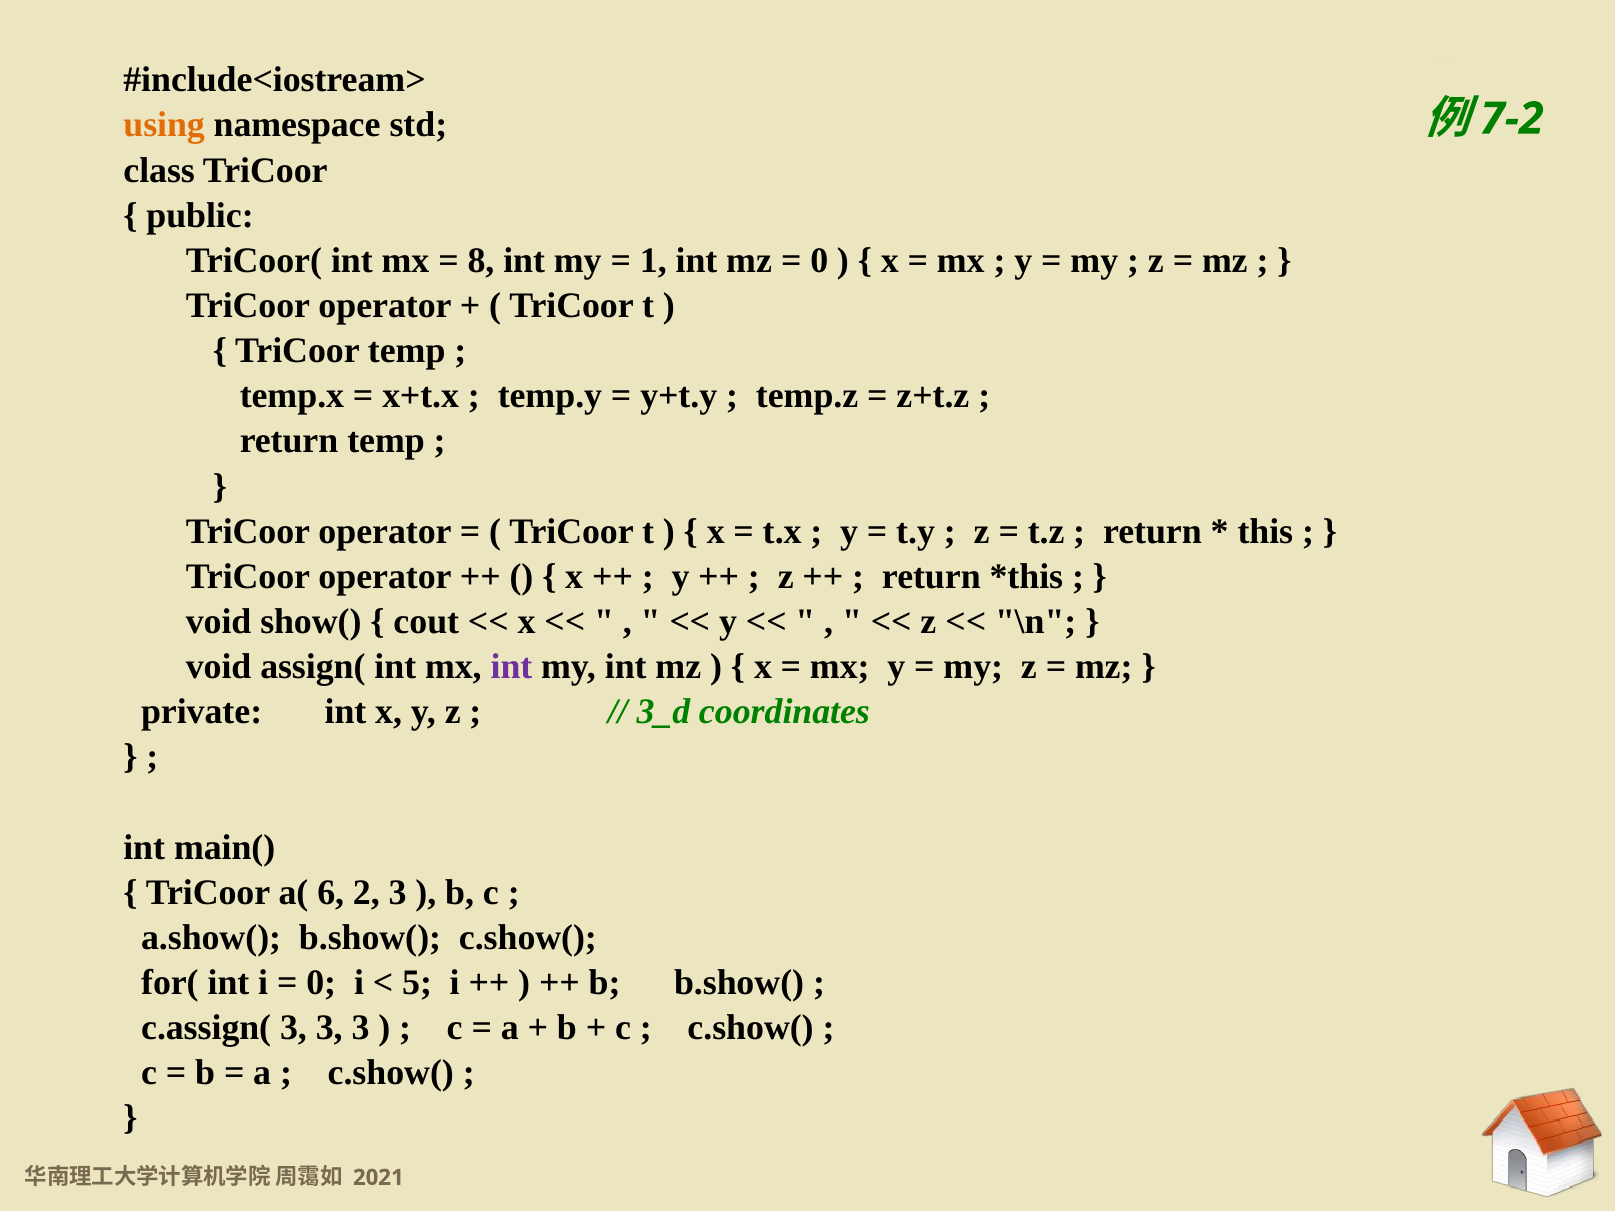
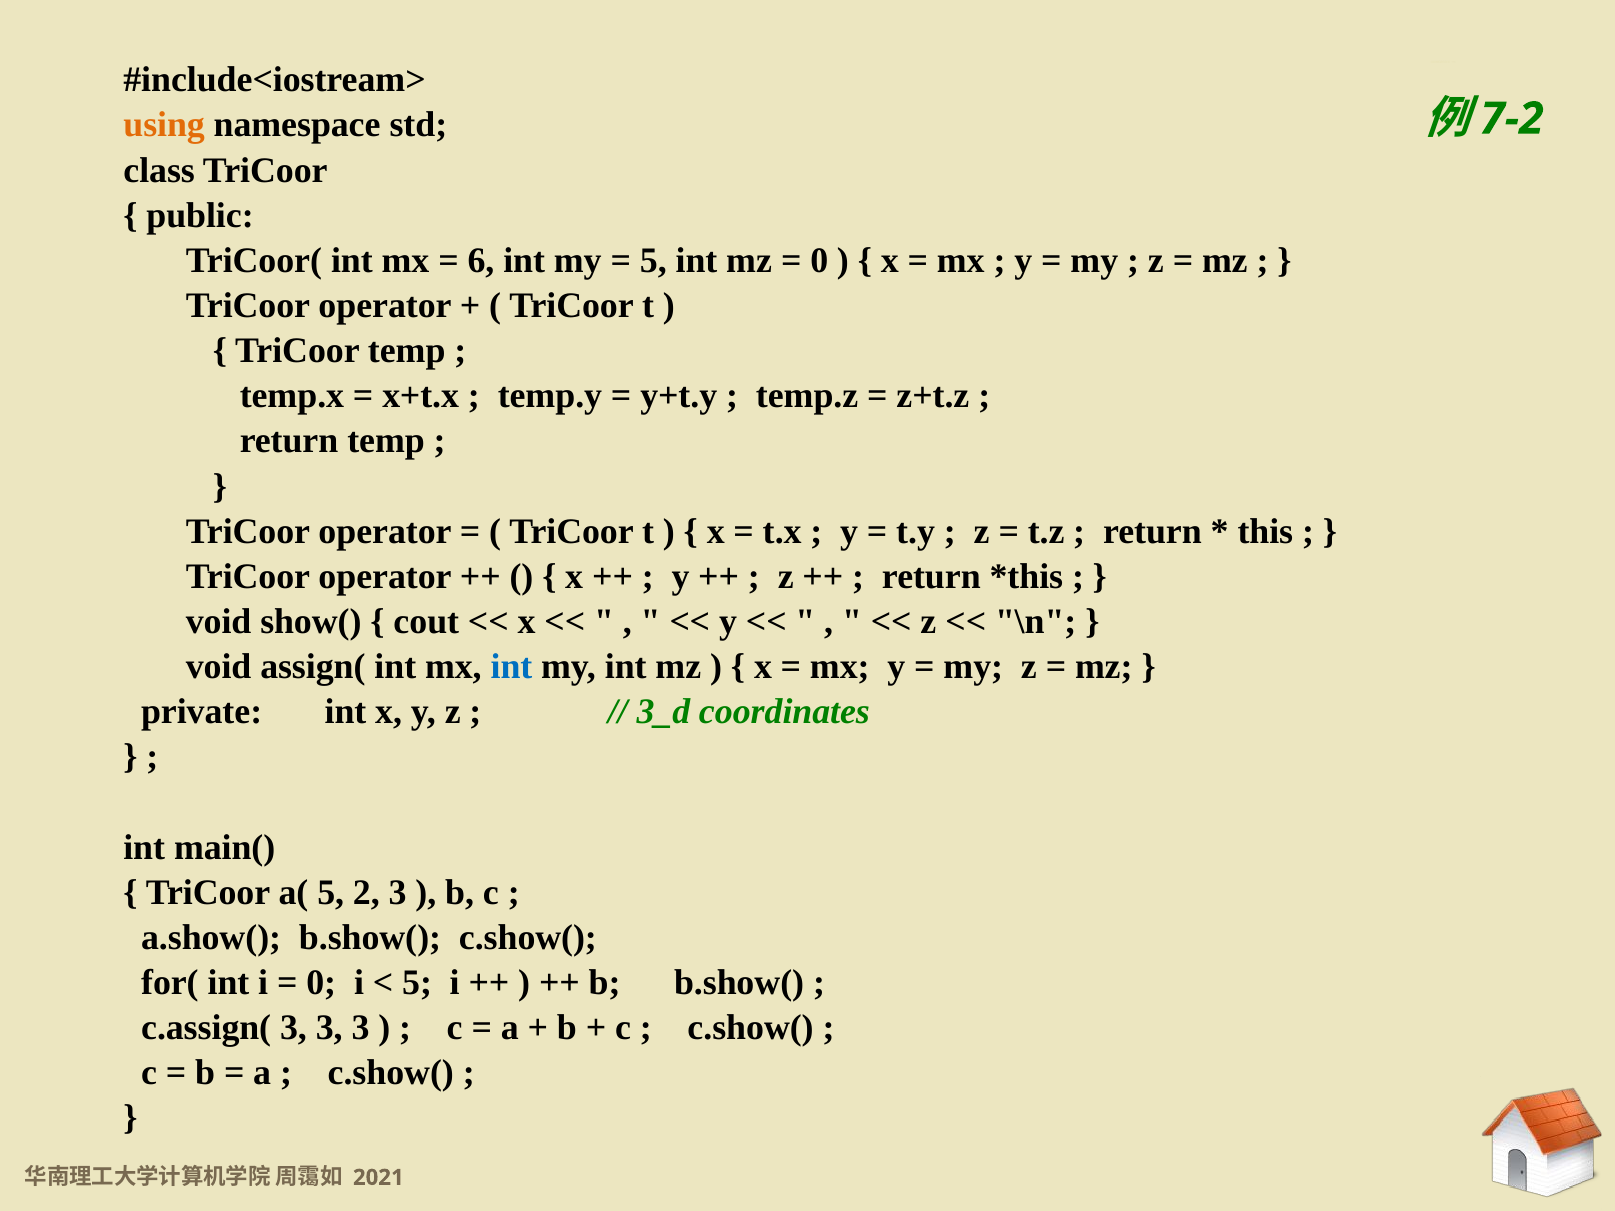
8: 8 -> 6
1 at (653, 261): 1 -> 5
int at (512, 667) colour: purple -> blue
a( 6: 6 -> 5
